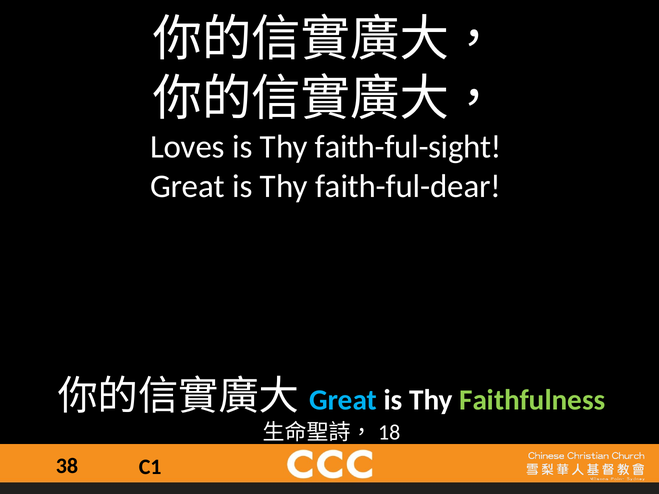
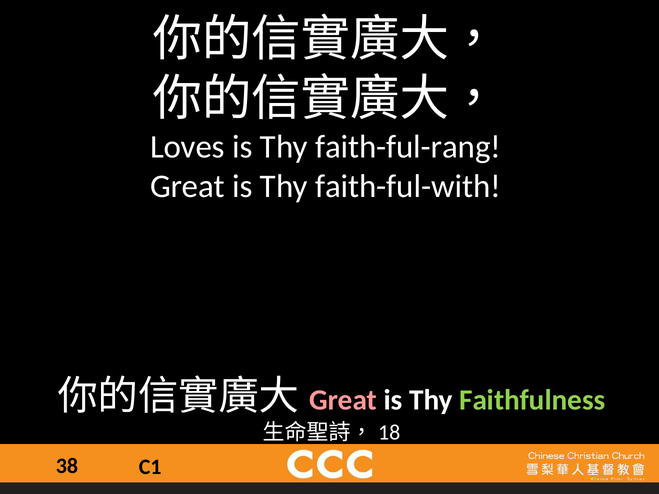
faith-ful-sight: faith-ful-sight -> faith-ful-rang
faith-ful-dear: faith-ful-dear -> faith-ful-with
Great at (343, 400) colour: light blue -> pink
